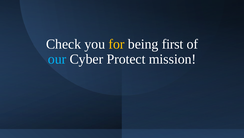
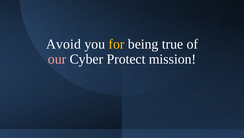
Check: Check -> Avoid
first: first -> true
our colour: light blue -> pink
